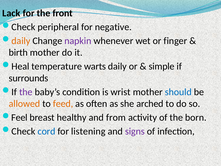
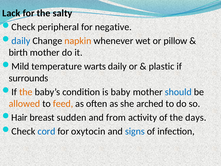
front: front -> salty
daily at (21, 41) colour: orange -> blue
napkin colour: purple -> orange
finger: finger -> pillow
Heal: Heal -> Mild
simple: simple -> plastic
the at (26, 92) colour: purple -> orange
wrist: wrist -> baby
Feel: Feel -> Hair
healthy: healthy -> sudden
born: born -> days
listening: listening -> oxytocin
signs colour: purple -> blue
